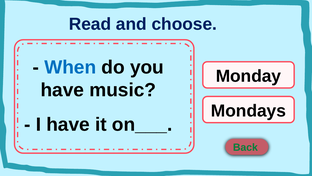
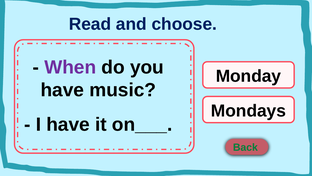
When colour: blue -> purple
